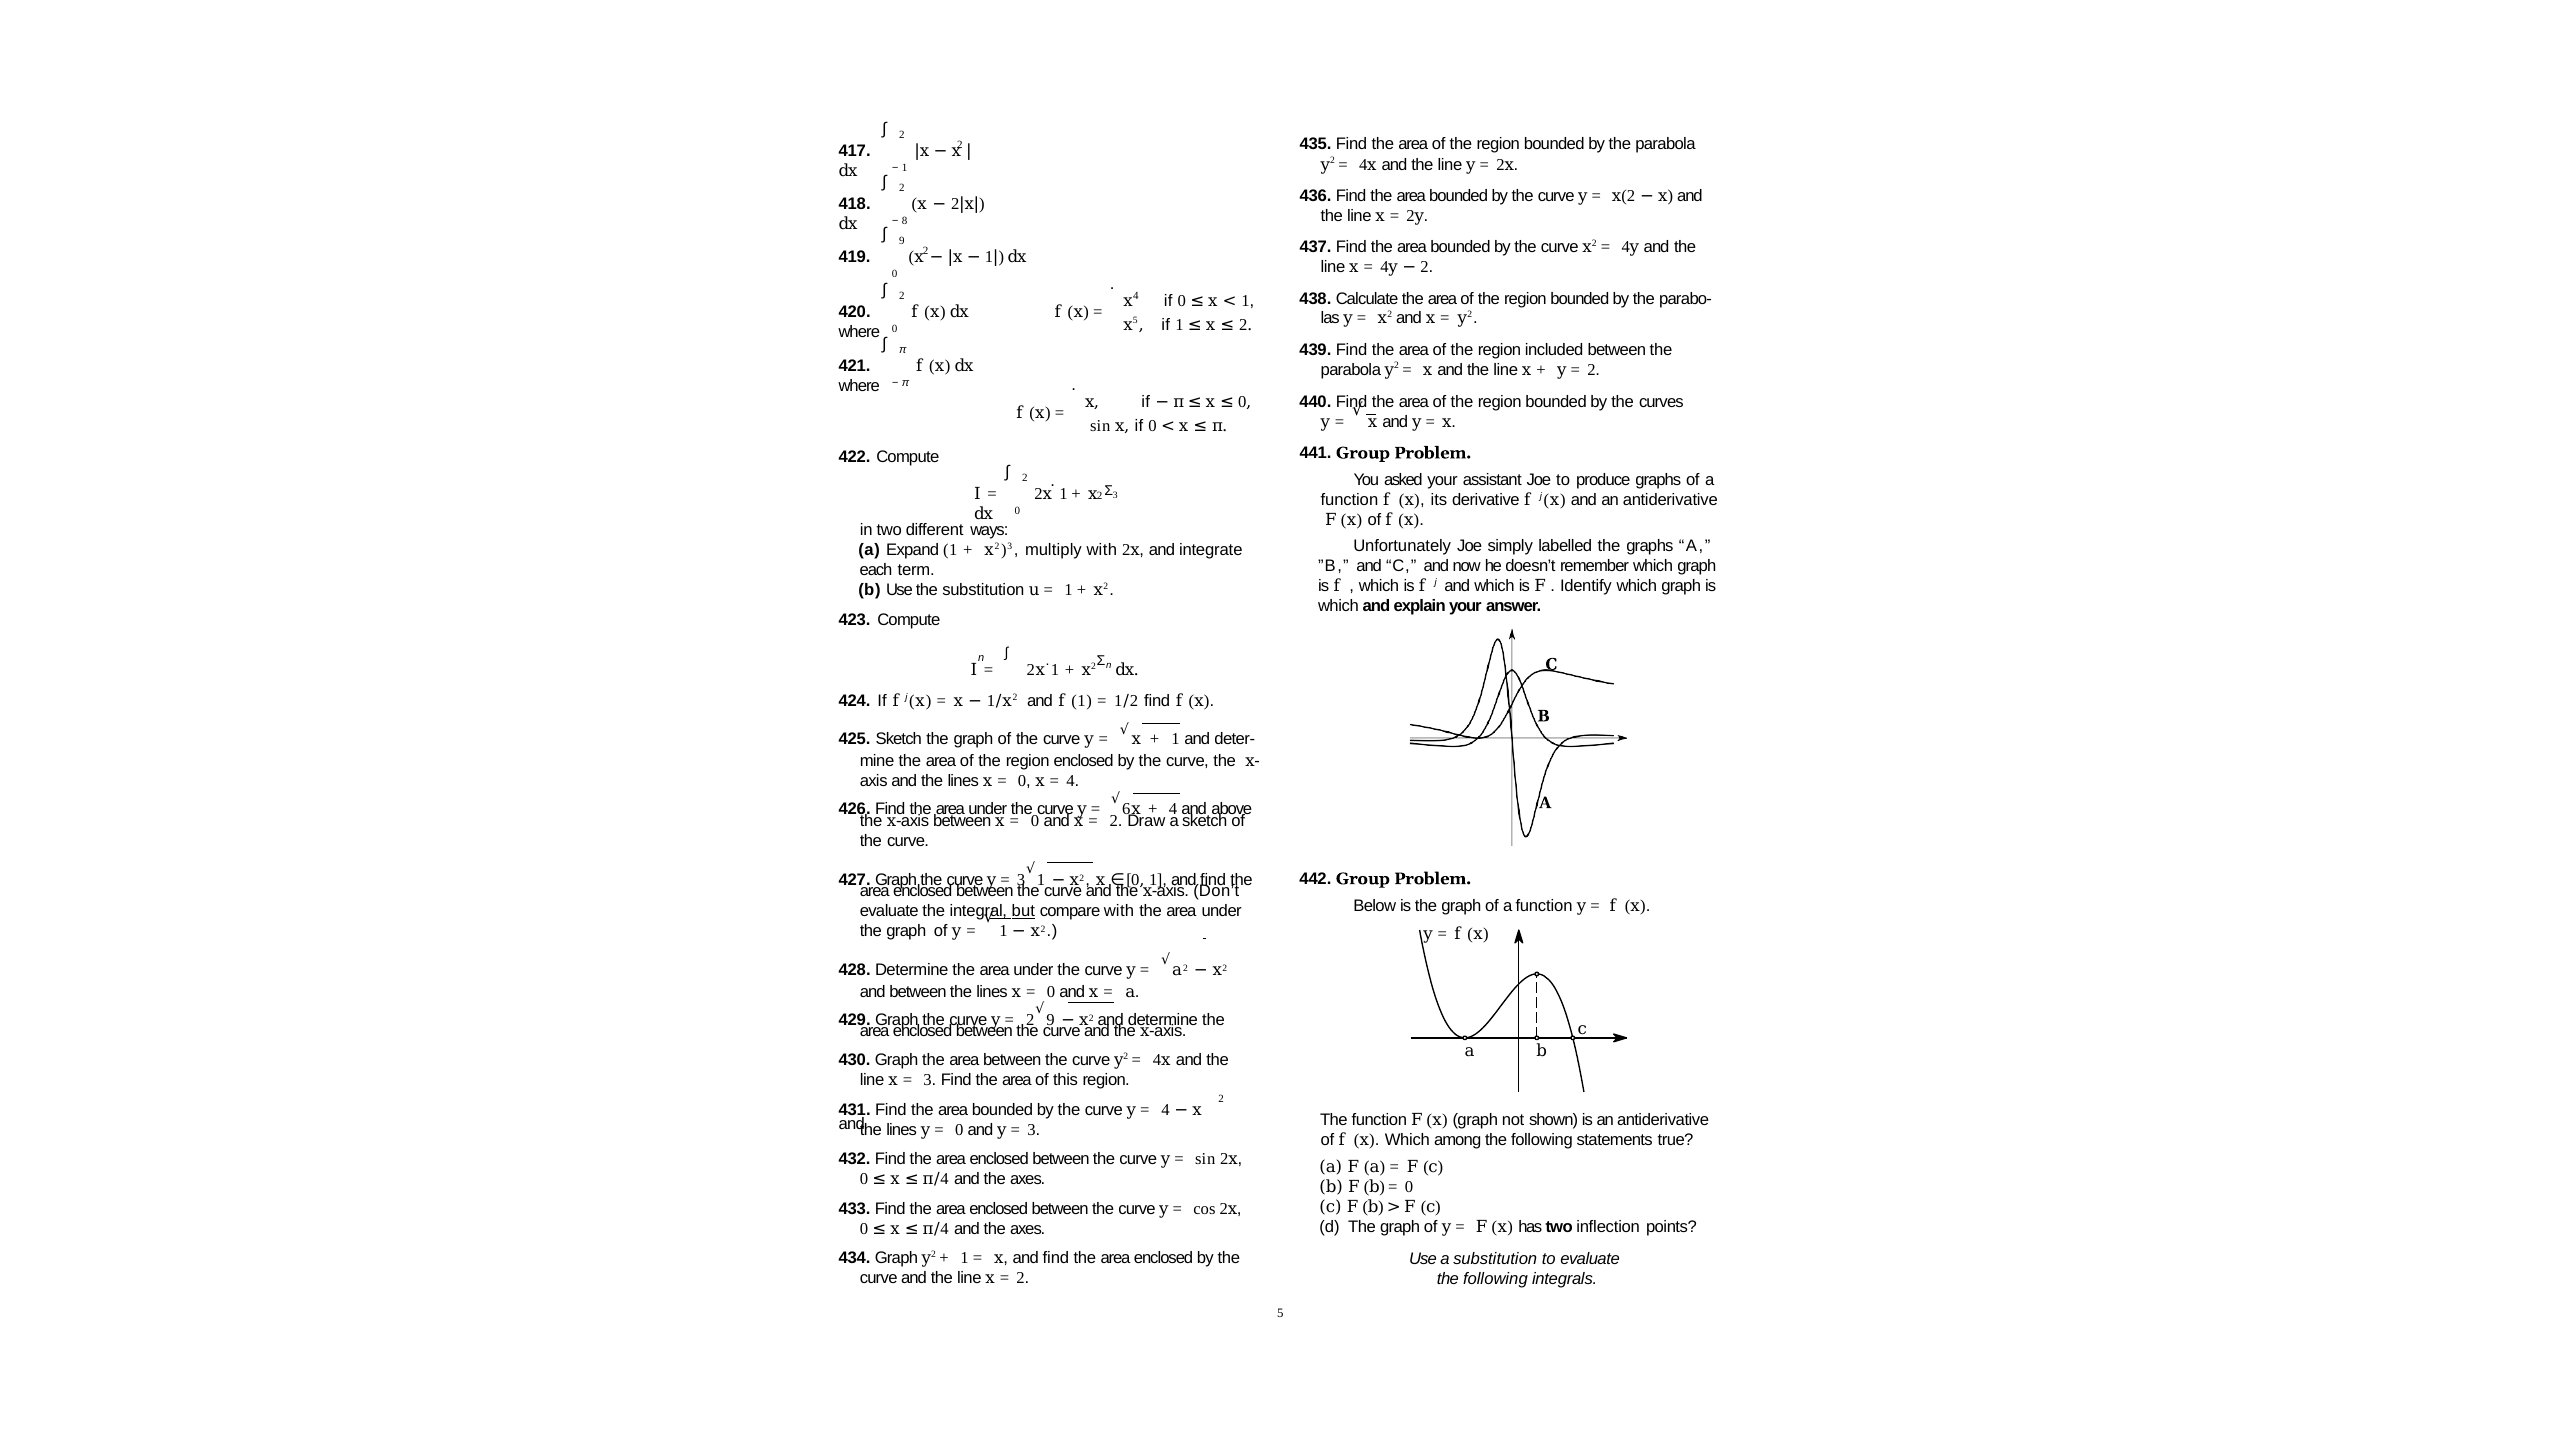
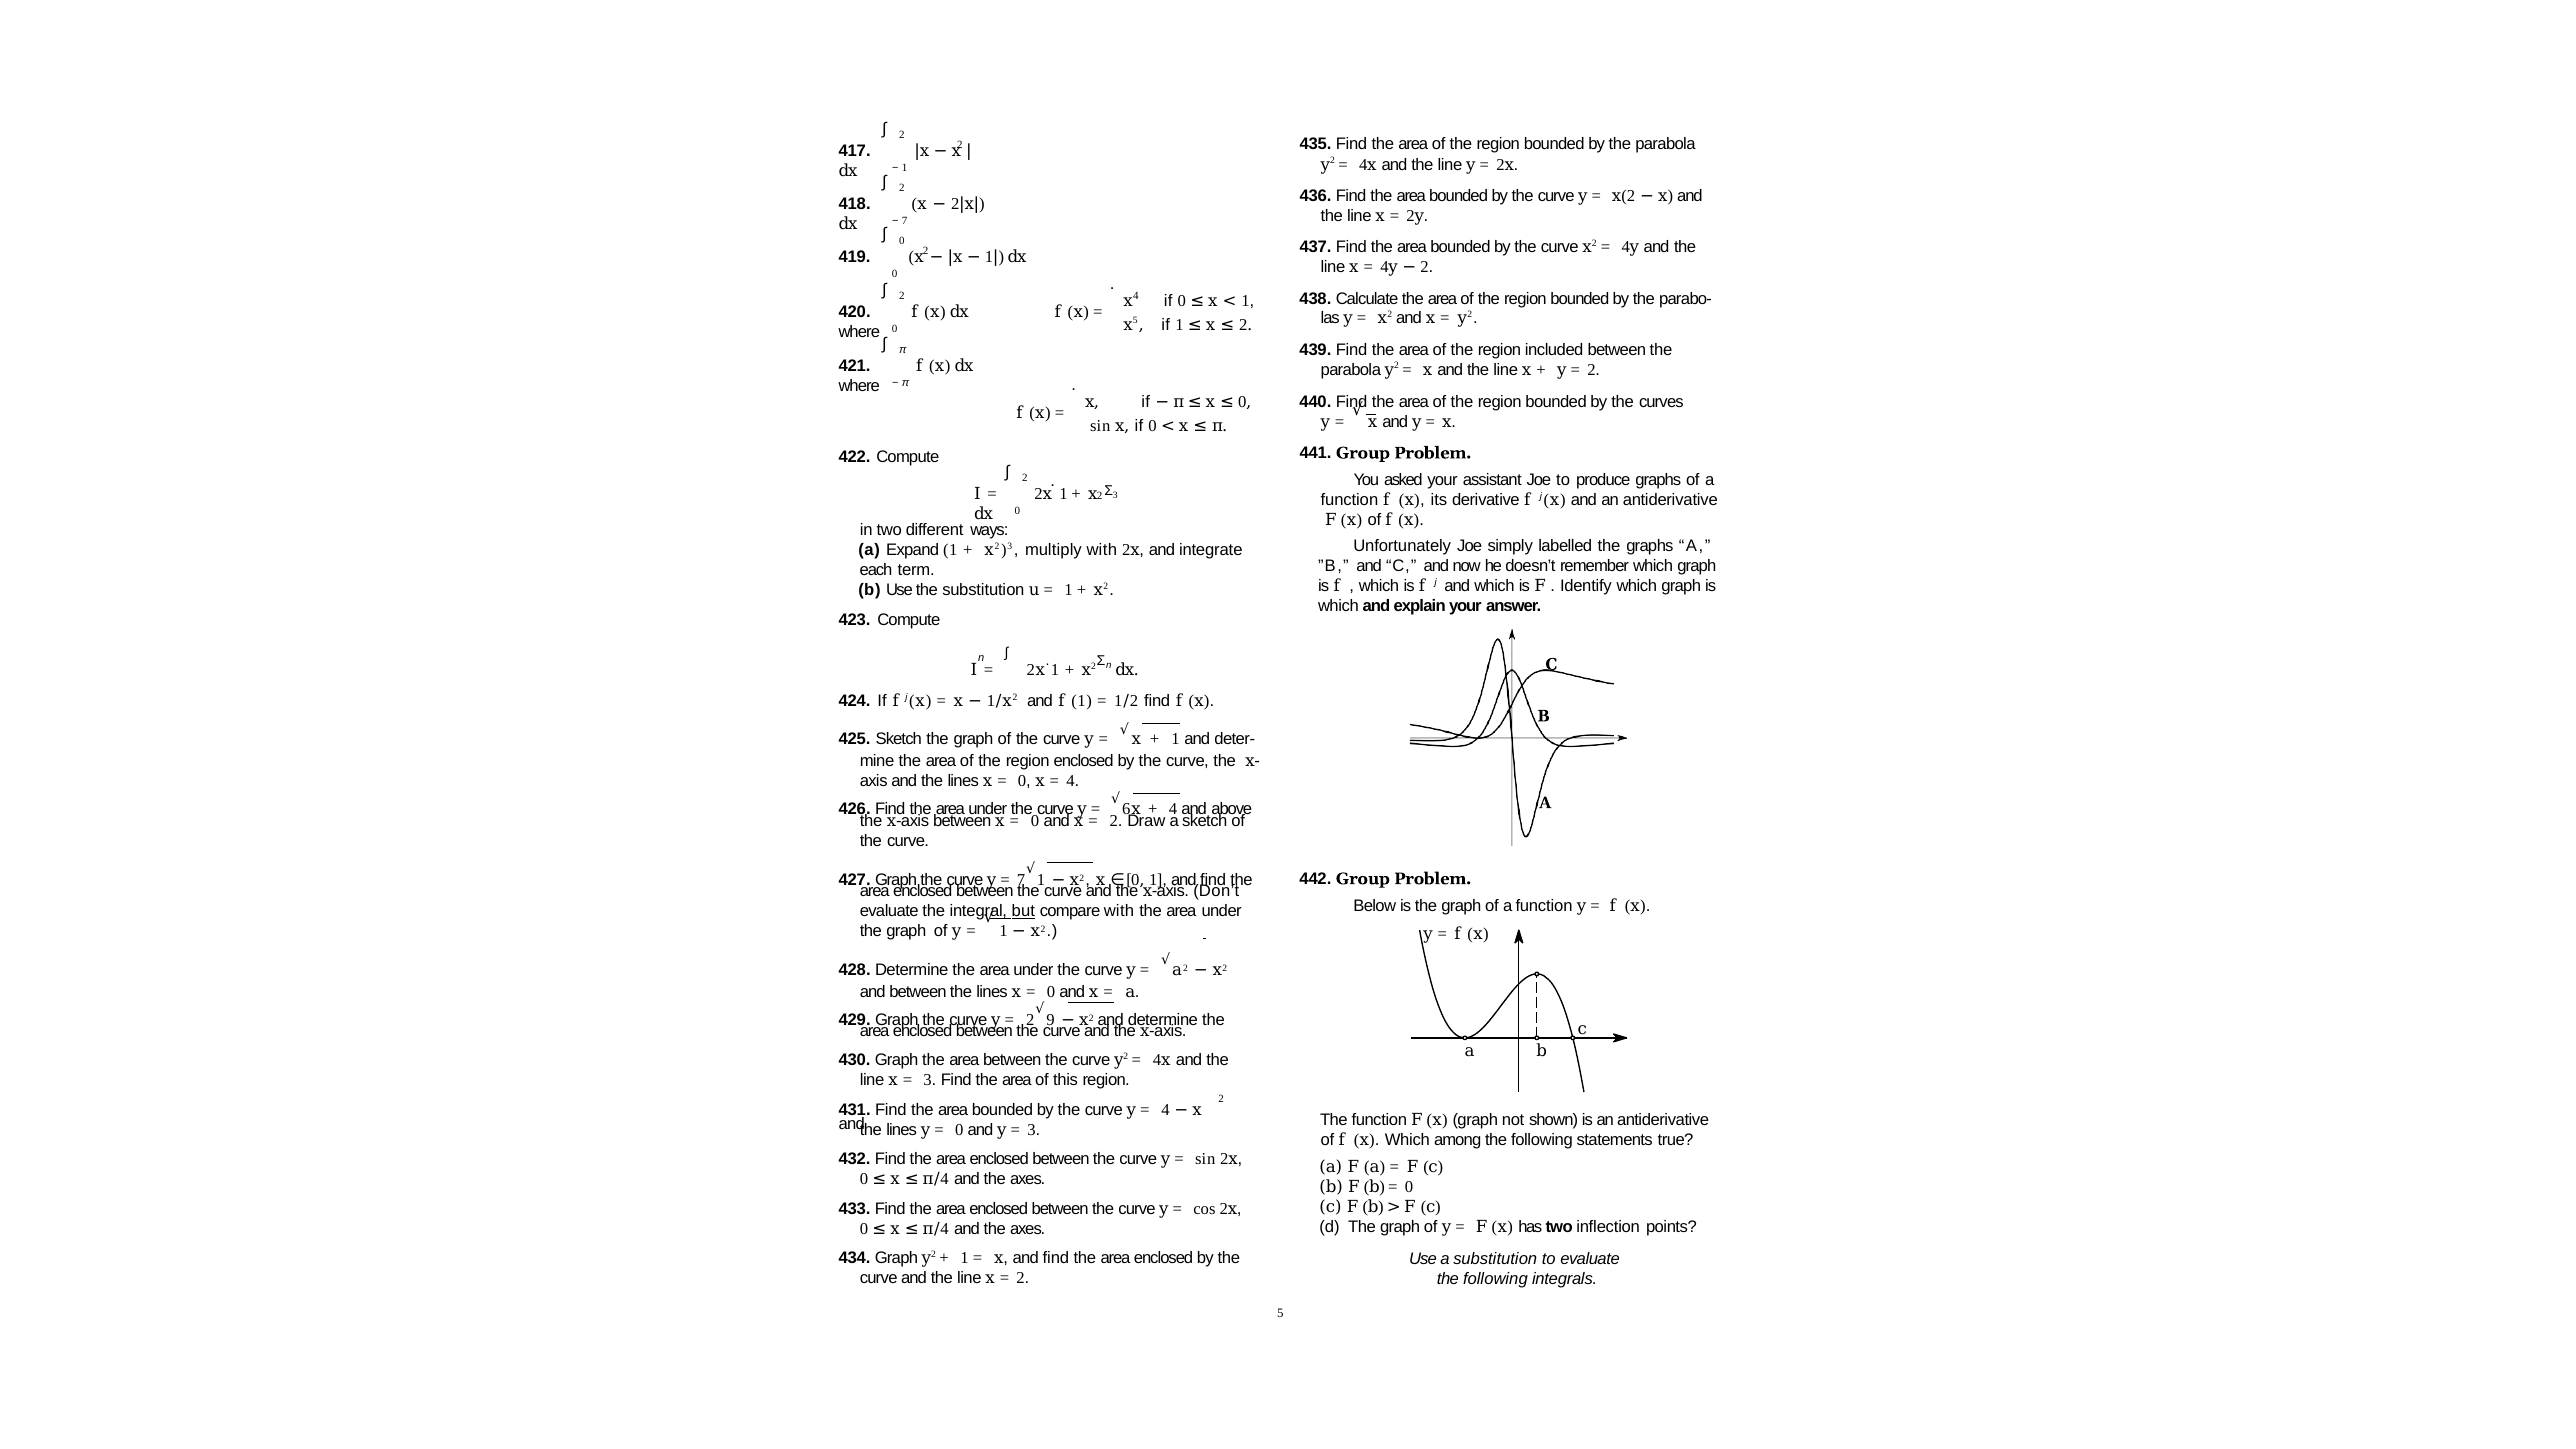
8 at (905, 221): 8 -> 7
9 at (902, 241): 9 -> 0
3 at (1021, 880): 3 -> 7
